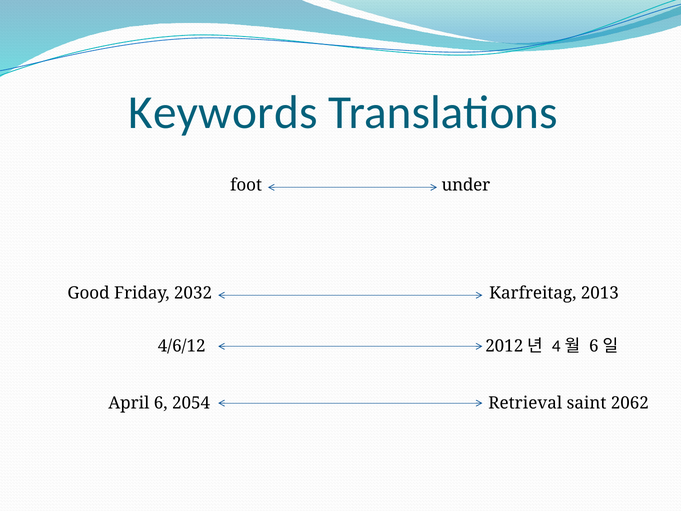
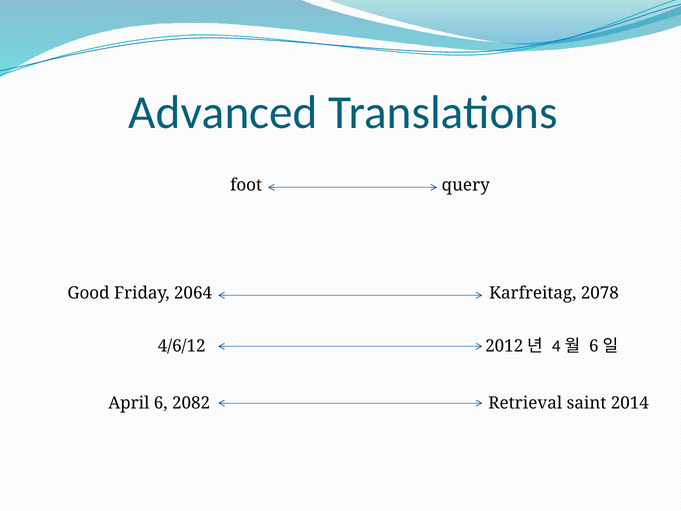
Keywords: Keywords -> Advanced
under: under -> query
2032: 2032 -> 2064
2013: 2013 -> 2078
2054: 2054 -> 2082
2062: 2062 -> 2014
